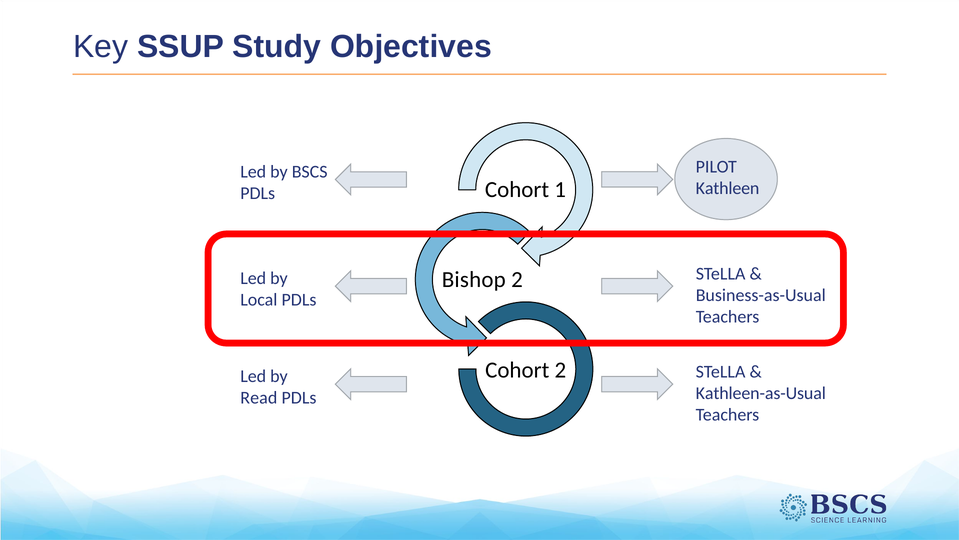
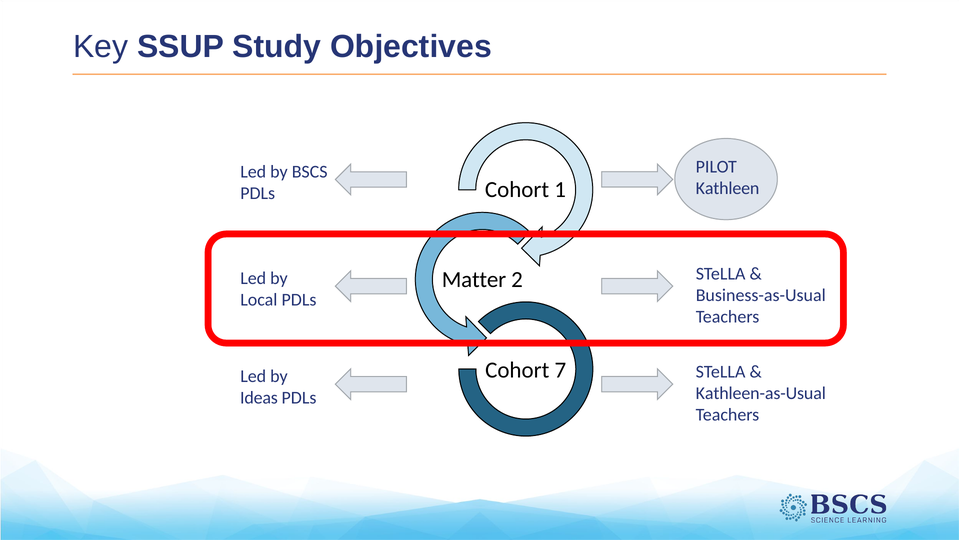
Bishop: Bishop -> Matter
Cohort 2: 2 -> 7
Read: Read -> Ideas
